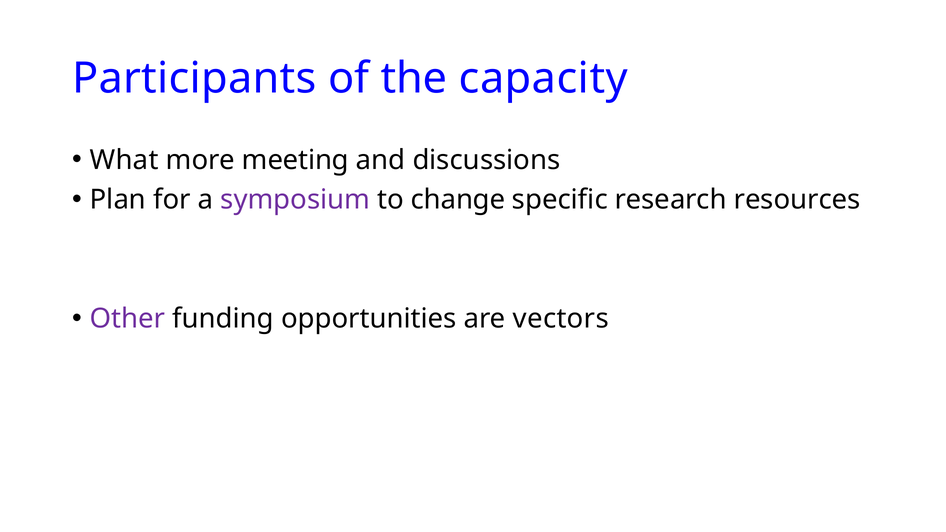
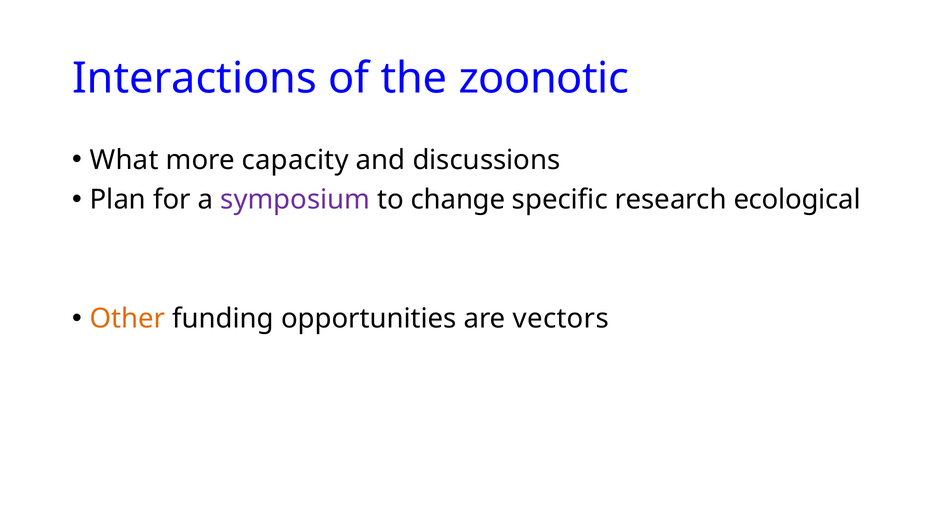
Participants: Participants -> Interactions
capacity: capacity -> zoonotic
meeting: meeting -> capacity
resources: resources -> ecological
Other colour: purple -> orange
